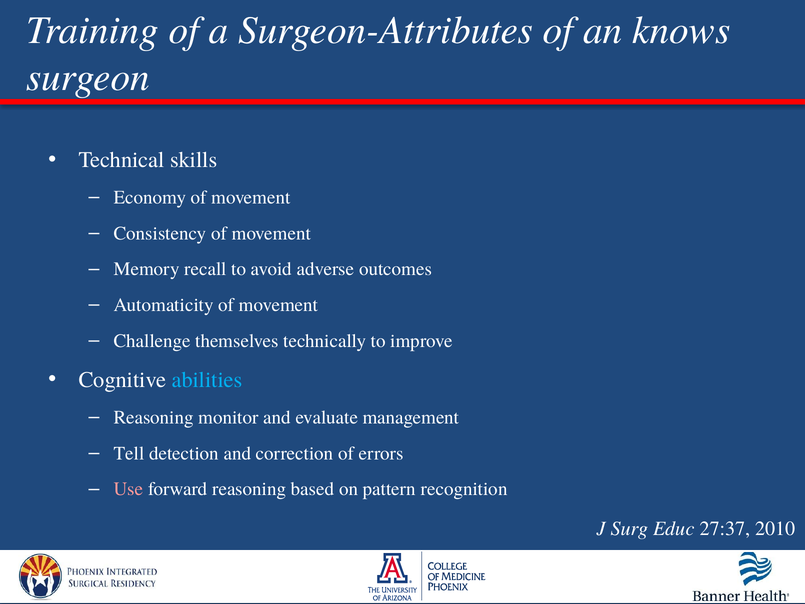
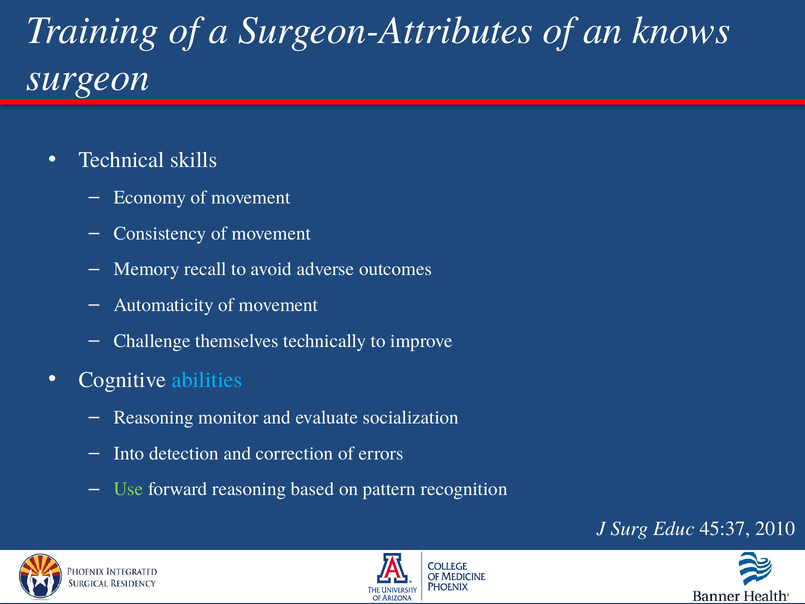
management: management -> socialization
Tell: Tell -> Into
Use colour: pink -> light green
27:37: 27:37 -> 45:37
